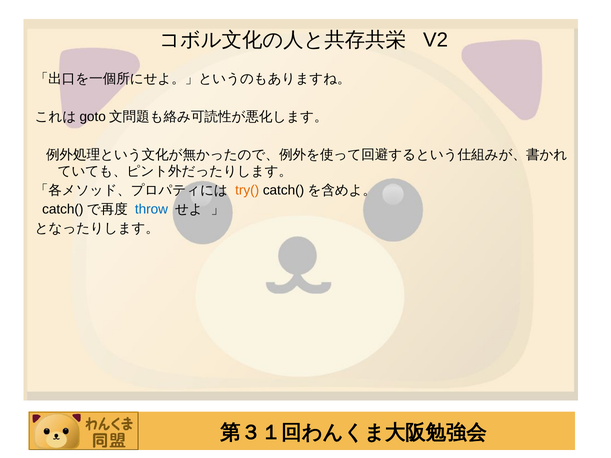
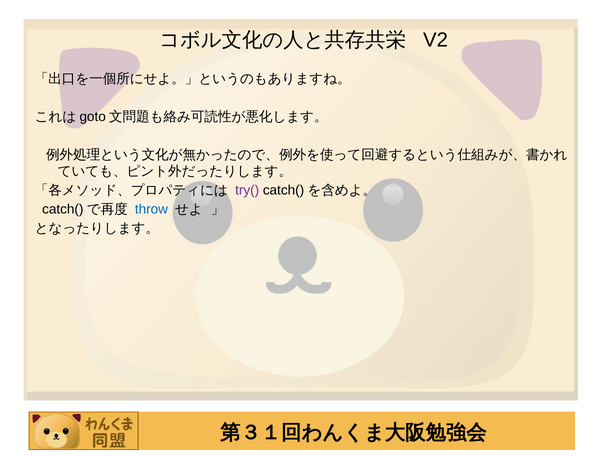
try( colour: orange -> purple
